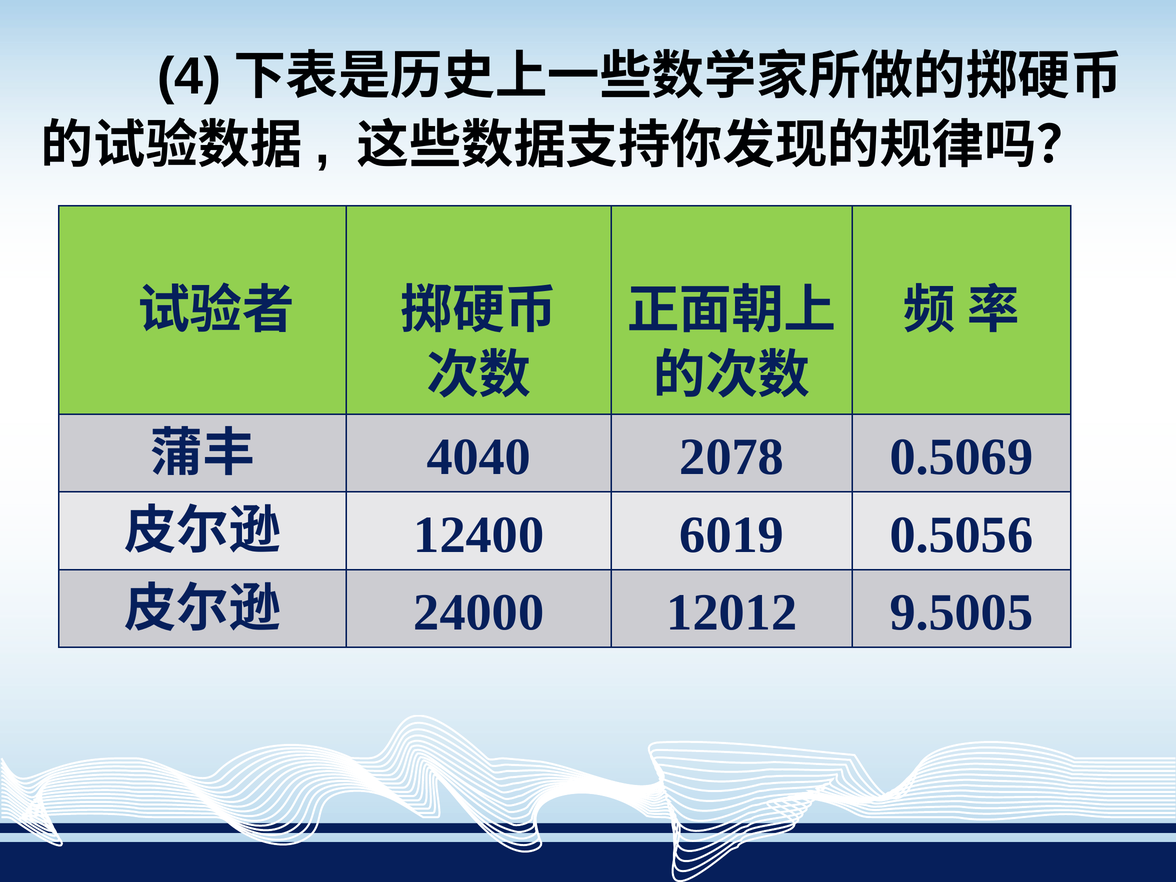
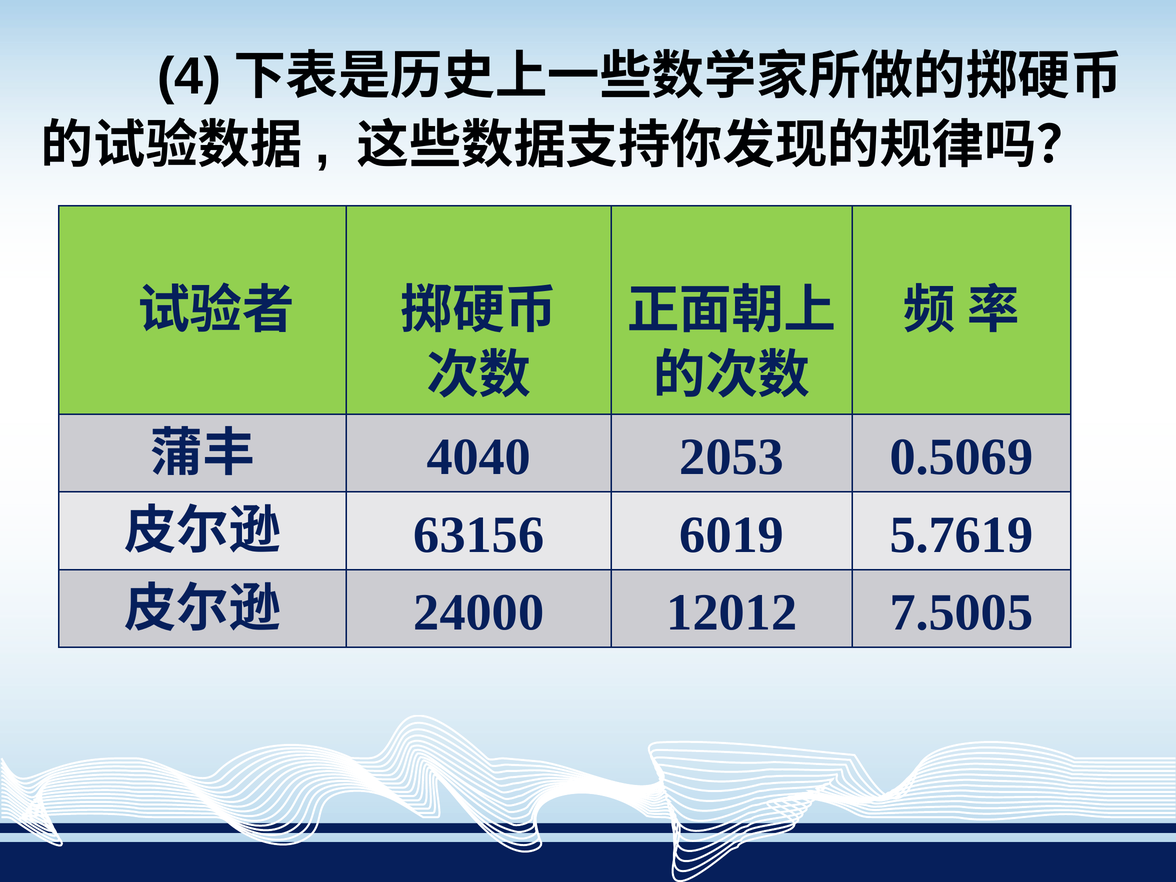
2078: 2078 -> 2053
12400: 12400 -> 63156
0.5056: 0.5056 -> 5.7619
9.5005: 9.5005 -> 7.5005
